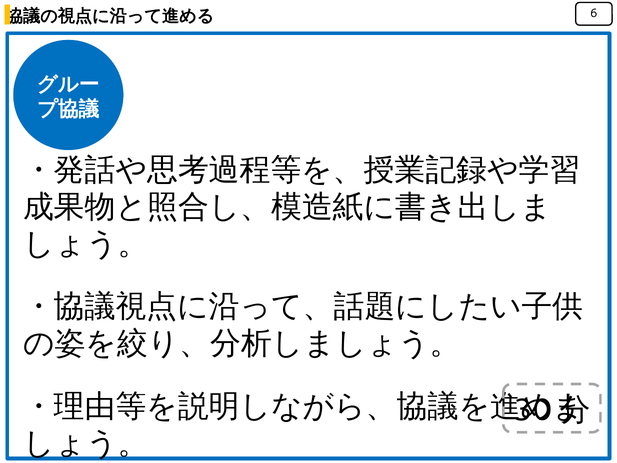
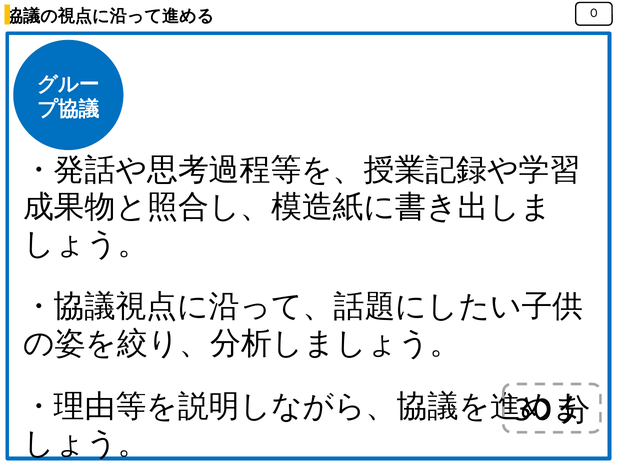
6: 6 -> 0
